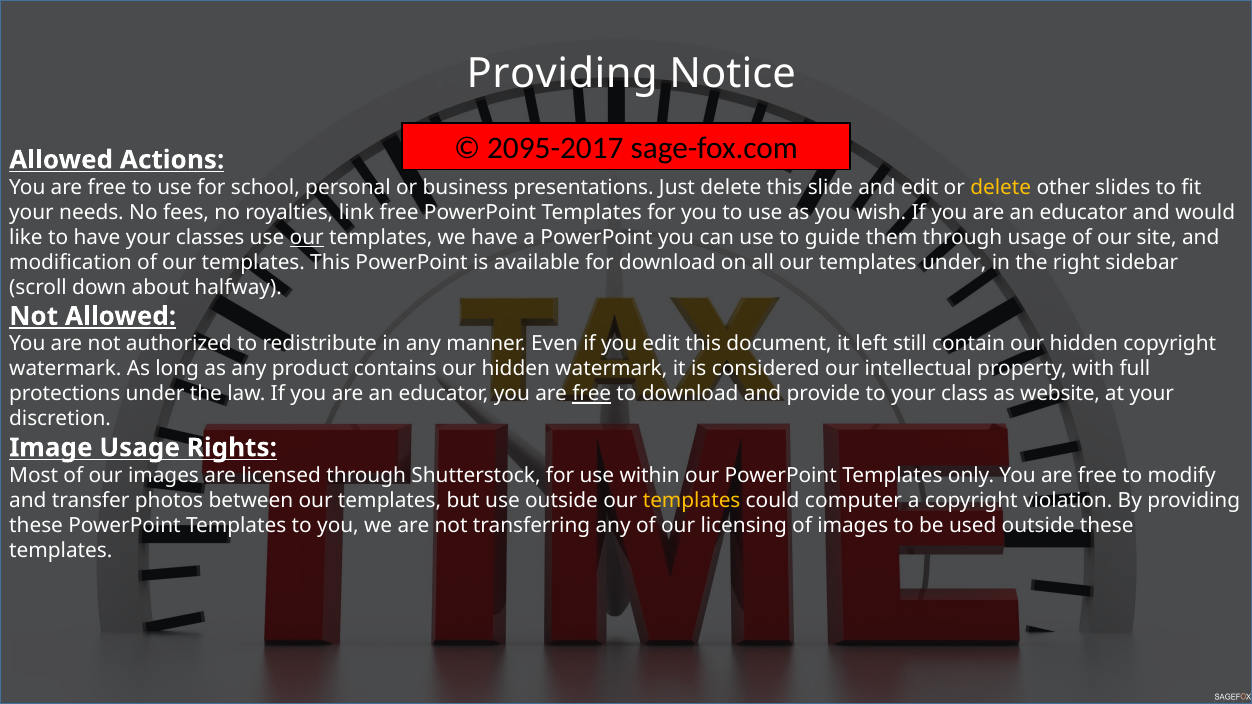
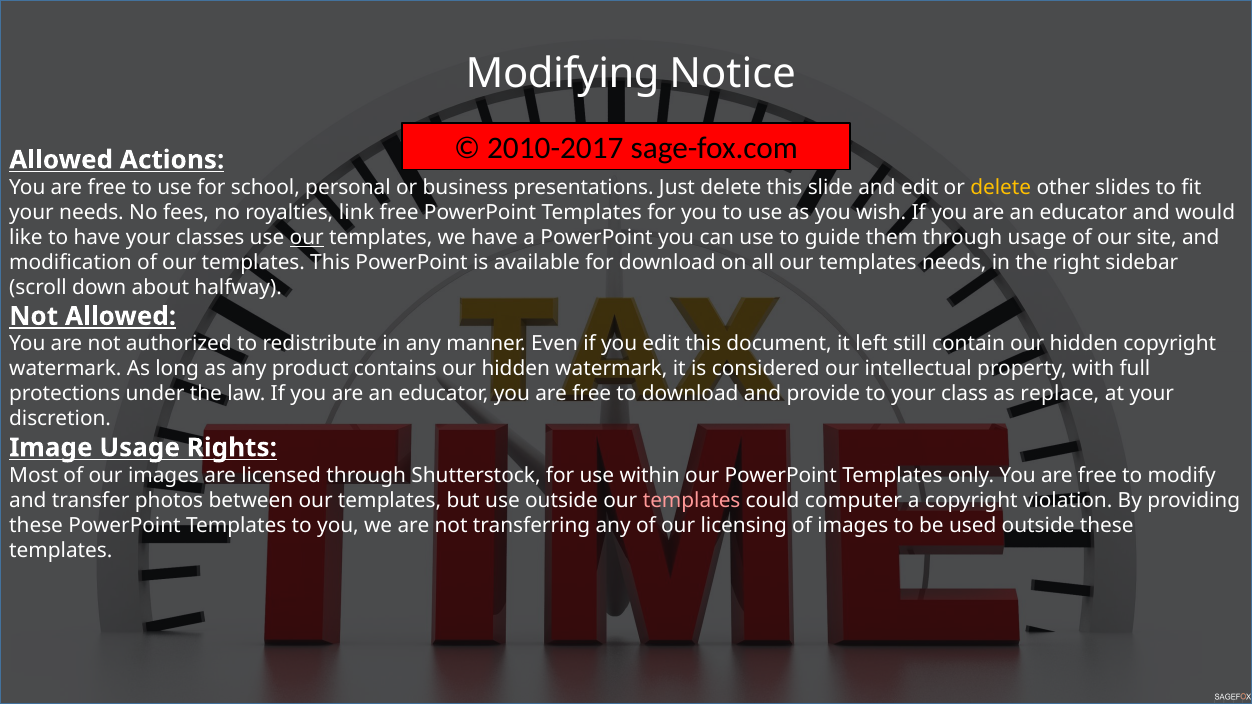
Providing at (562, 74): Providing -> Modifying
2095-2017: 2095-2017 -> 2010-2017
templates under: under -> needs
free at (592, 394) underline: present -> none
website: website -> replace
templates at (692, 501) colour: yellow -> pink
